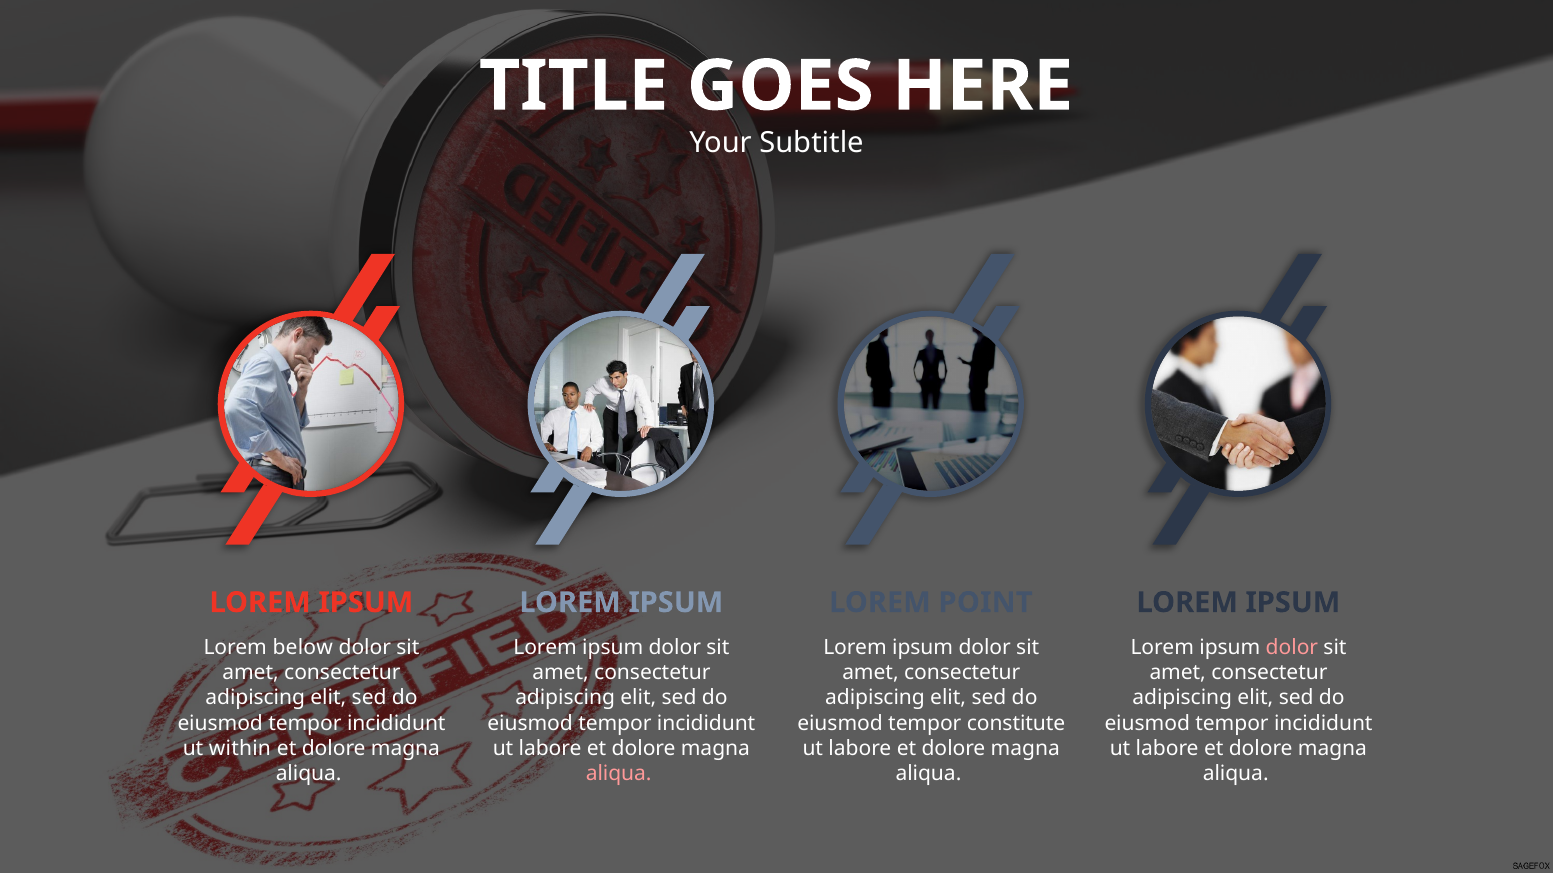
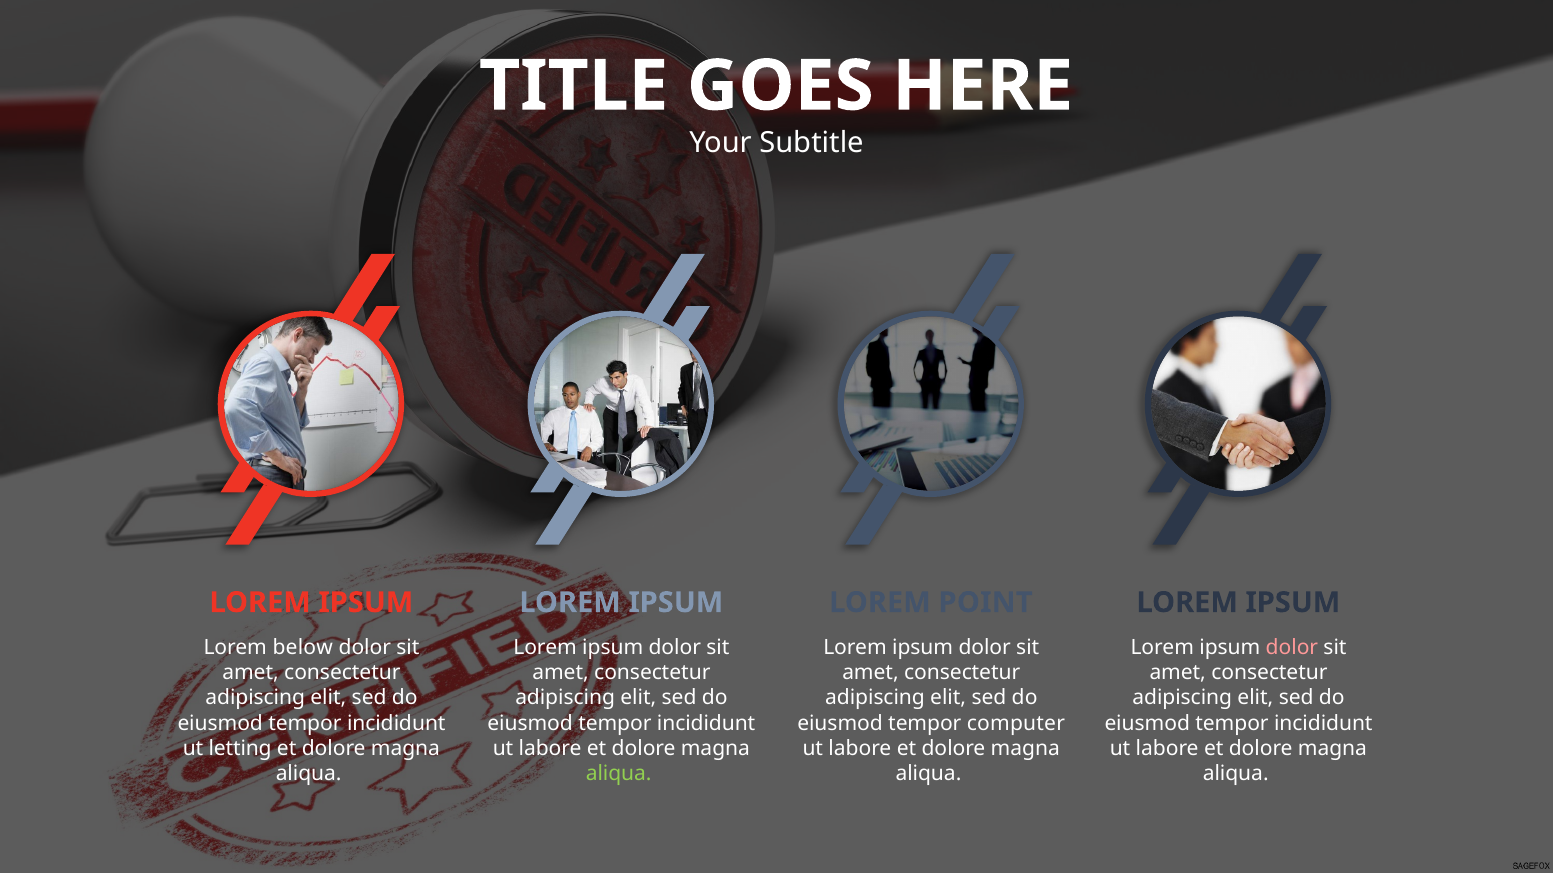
constitute: constitute -> computer
within: within -> letting
aliqua at (619, 774) colour: pink -> light green
